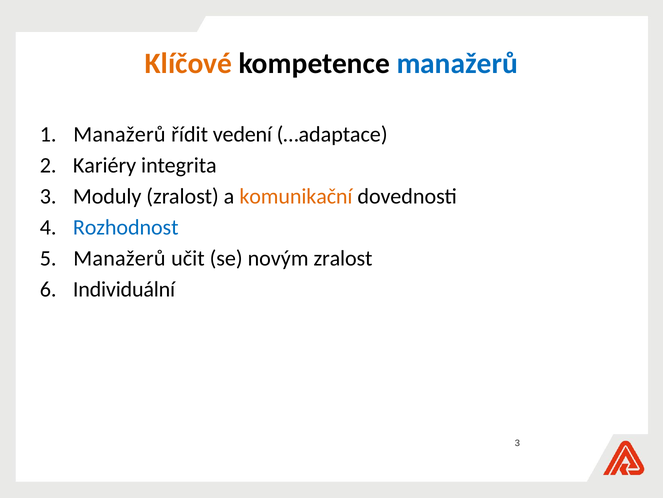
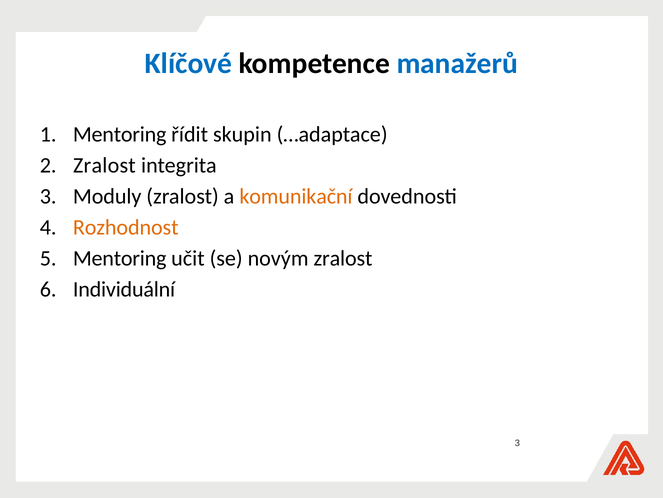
Klíčové colour: orange -> blue
Manažerů at (119, 134): Manažerů -> Mentoring
vedení: vedení -> skupin
Kariéry at (105, 165): Kariéry -> Zralost
Rozhodnost colour: blue -> orange
Manažerů at (119, 258): Manažerů -> Mentoring
